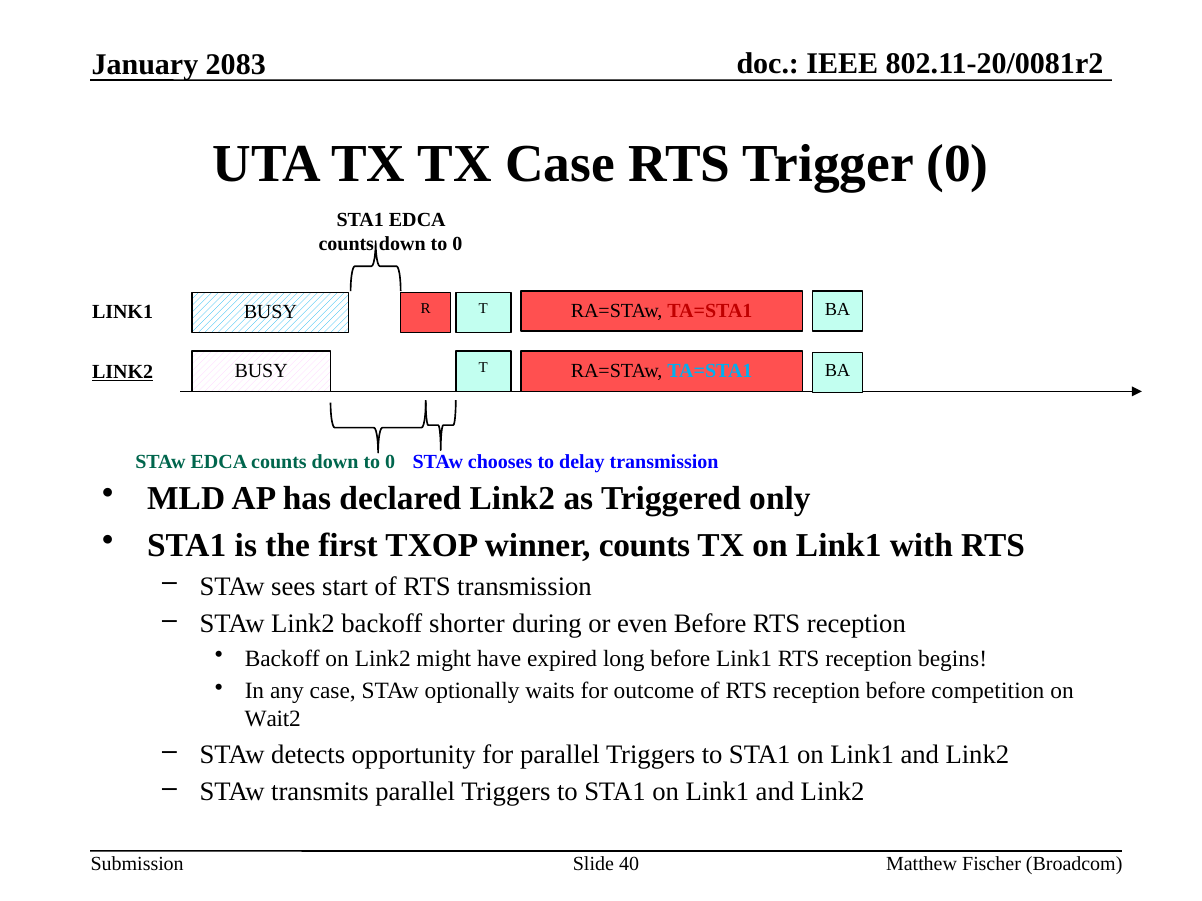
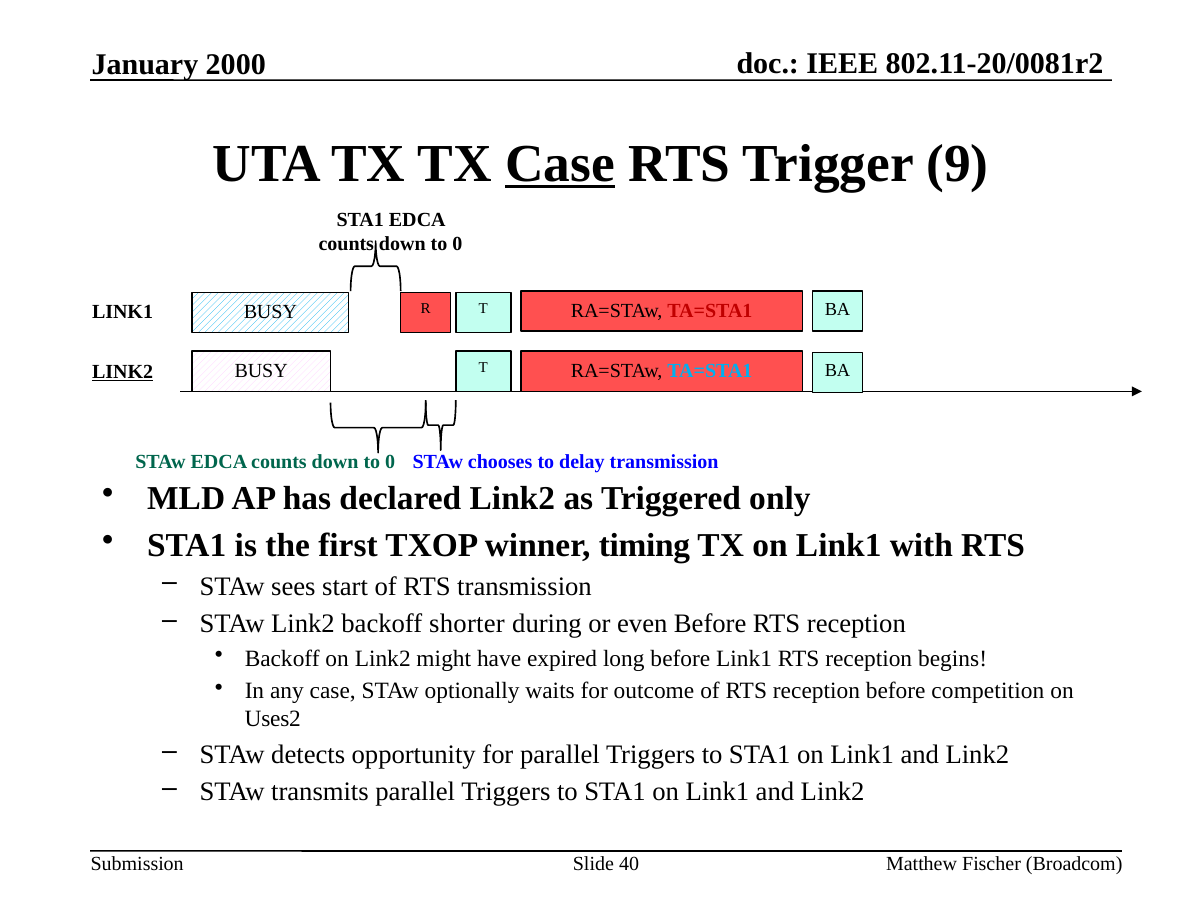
2083: 2083 -> 2000
Case at (560, 164) underline: none -> present
Trigger 0: 0 -> 9
winner counts: counts -> timing
Wait2: Wait2 -> Uses2
